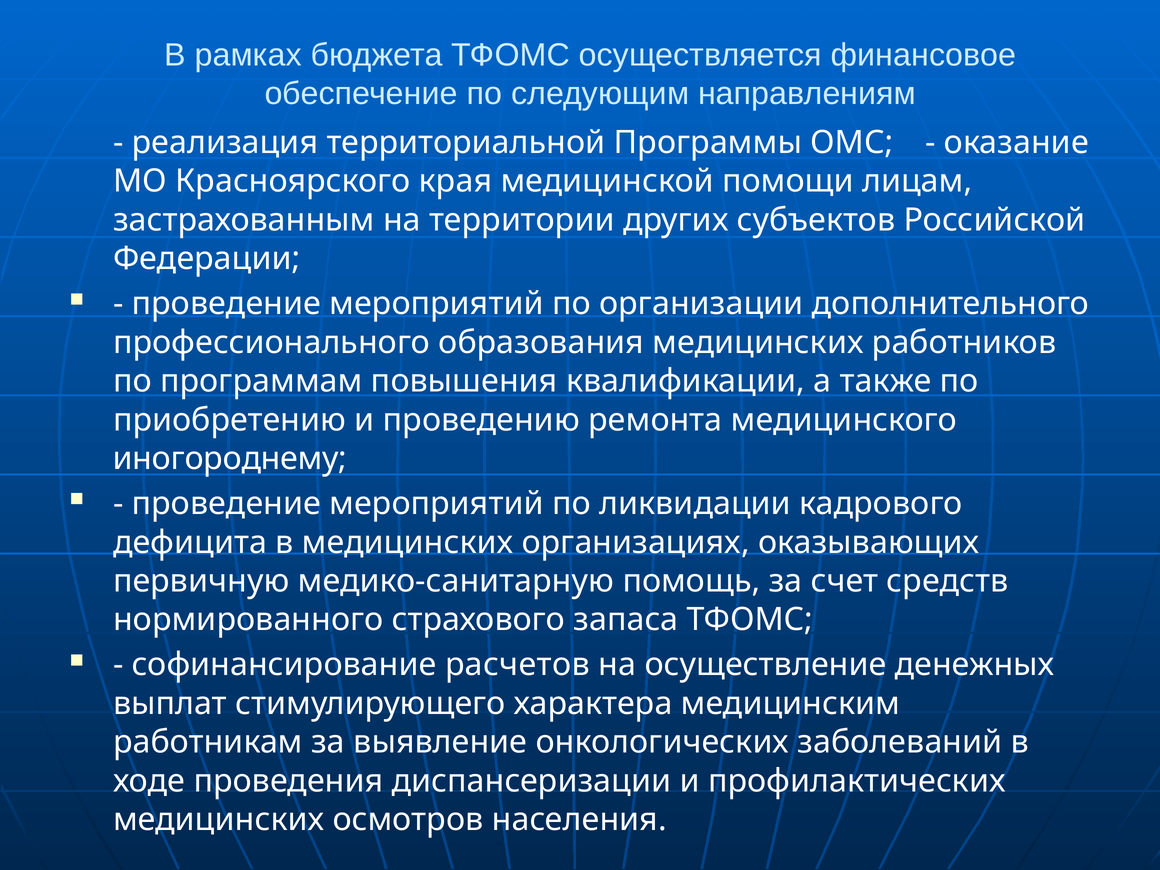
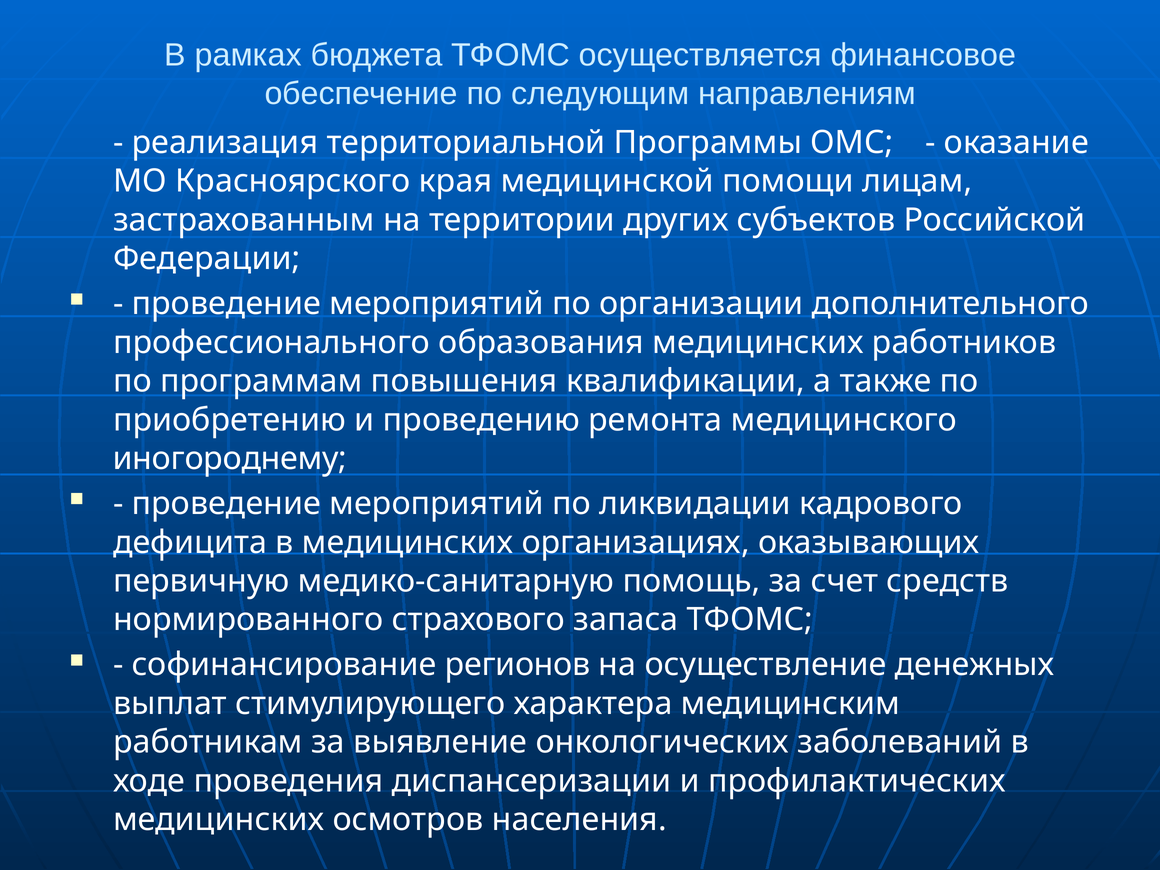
расчетов: расчетов -> регионов
